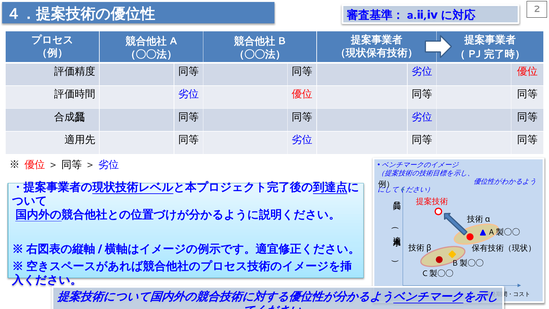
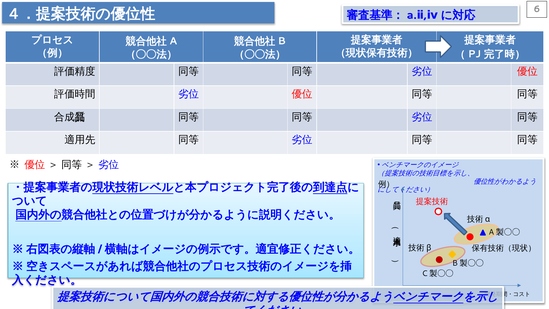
2: 2 -> 6
